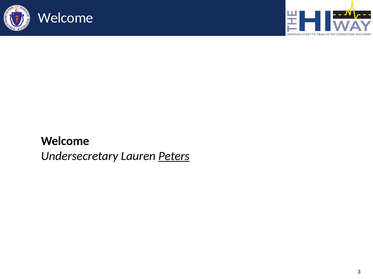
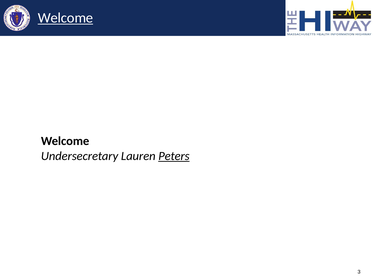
Welcome at (66, 18) underline: none -> present
